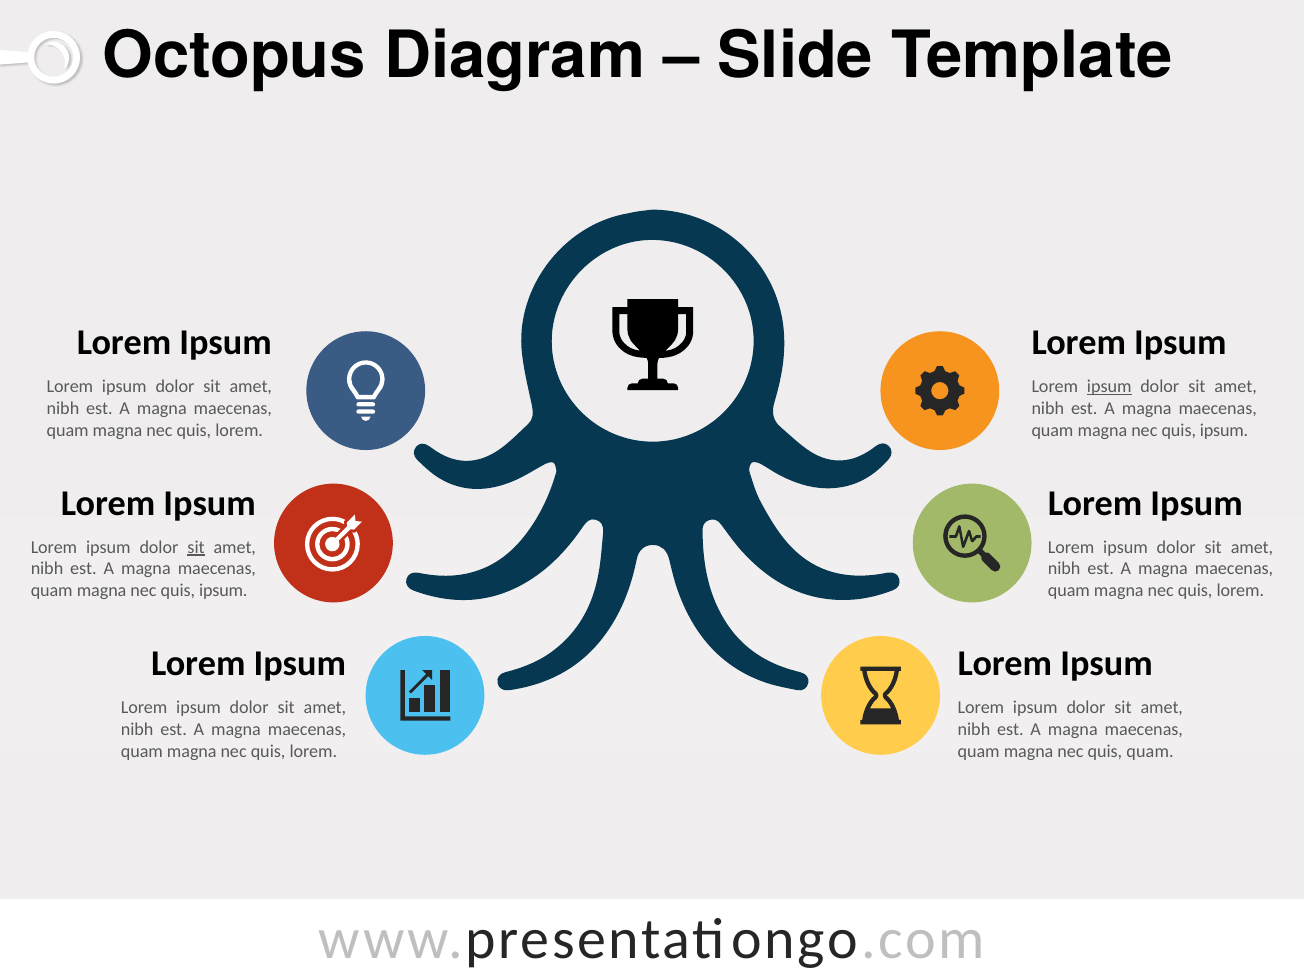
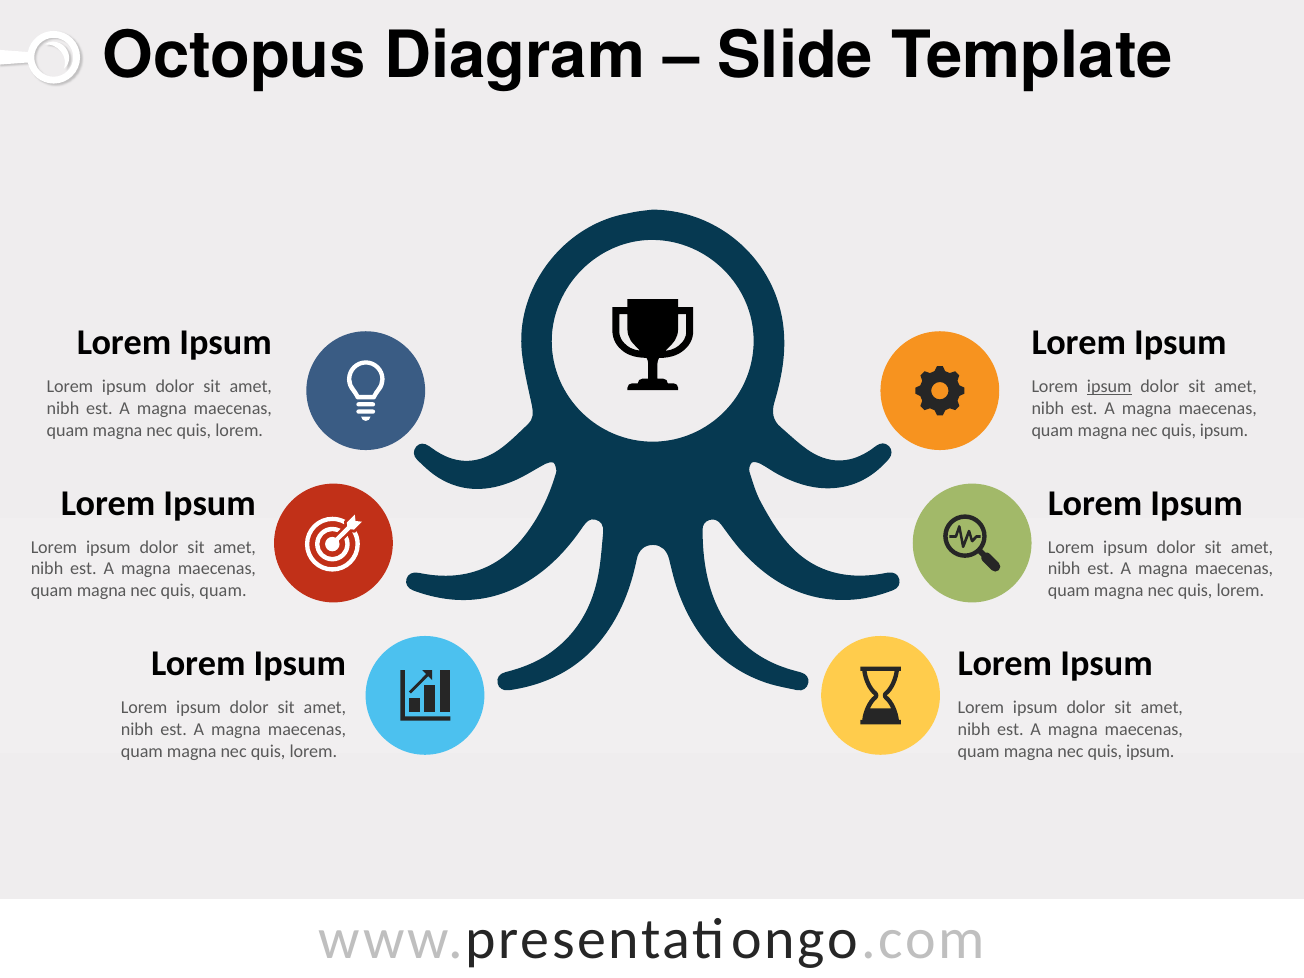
sit at (196, 547) underline: present -> none
ipsum at (223, 591): ipsum -> quam
quam at (1150, 751): quam -> ipsum
